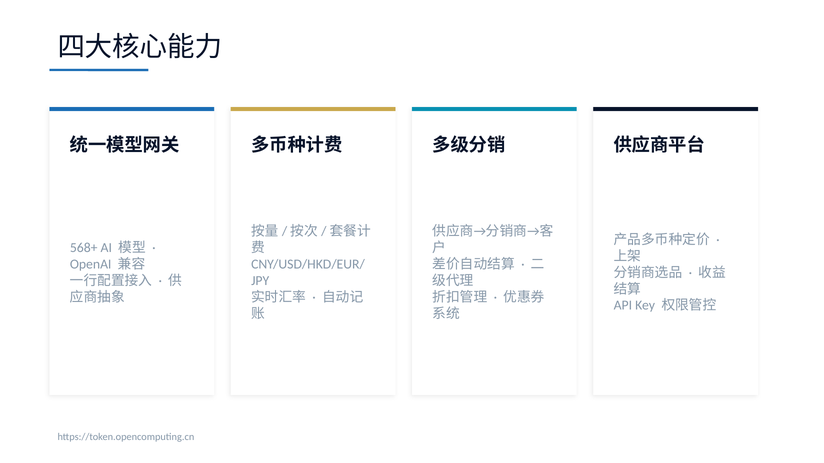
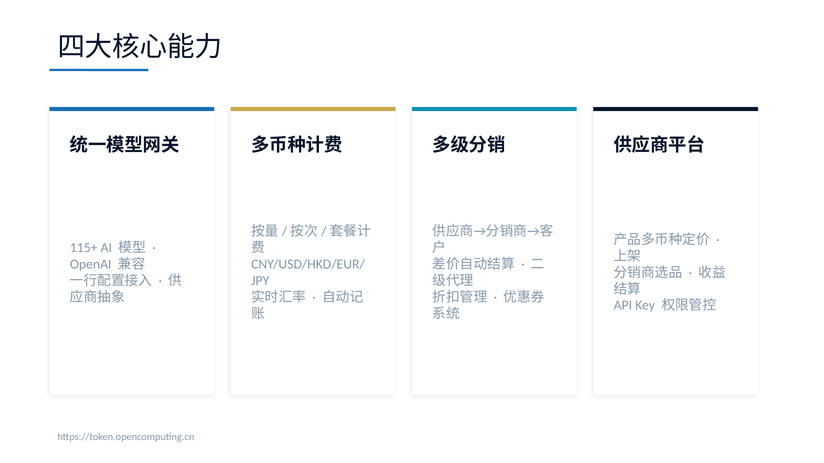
568+: 568+ -> 115+
